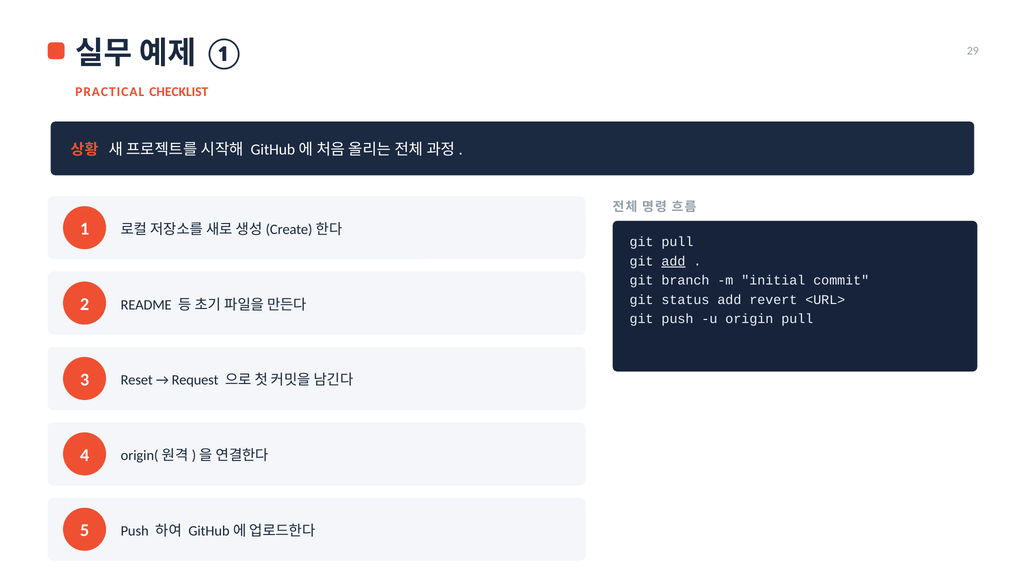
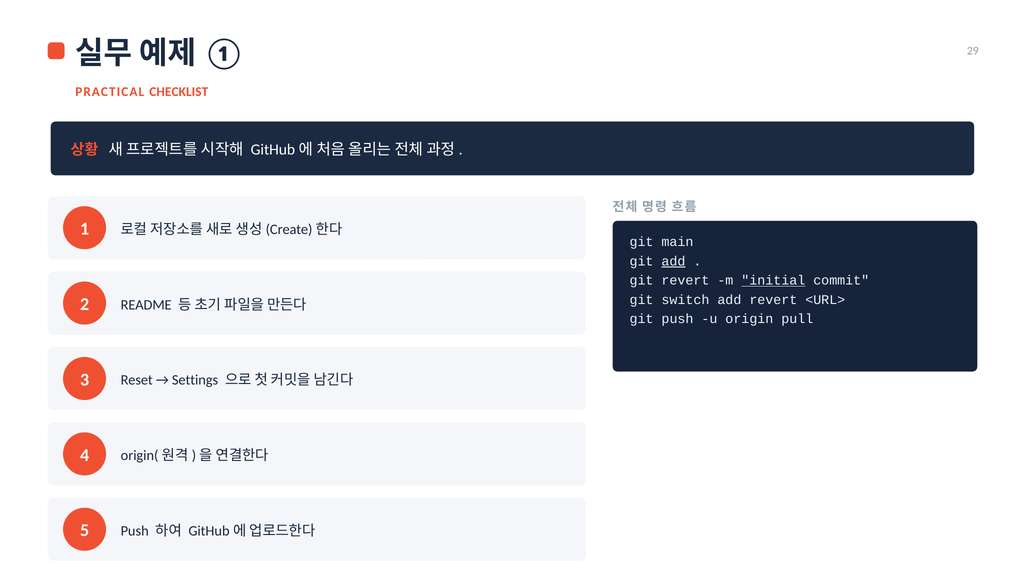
git pull: pull -> main
git branch: branch -> revert
initial underline: none -> present
status: status -> switch
Request: Request -> Settings
